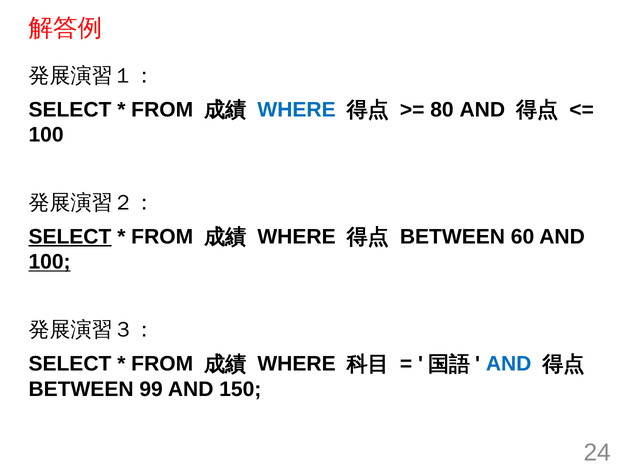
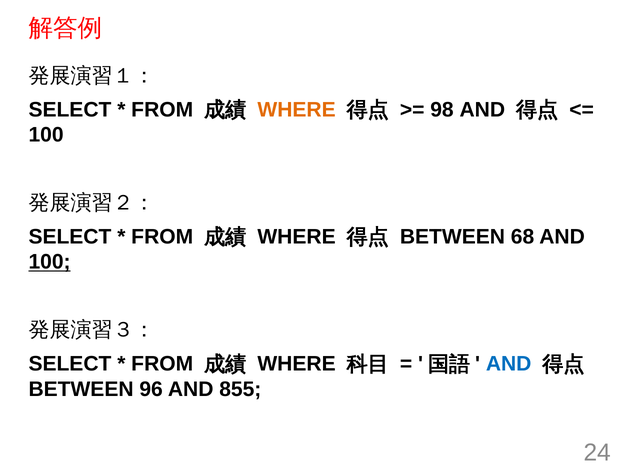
WHERE at (297, 110) colour: blue -> orange
80: 80 -> 98
SELECT at (70, 237) underline: present -> none
60: 60 -> 68
99: 99 -> 96
150: 150 -> 855
